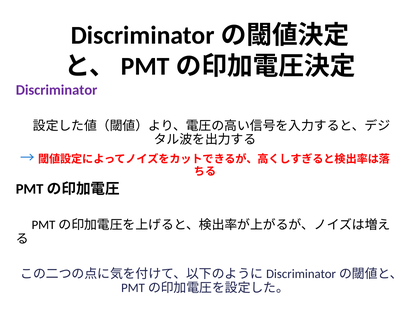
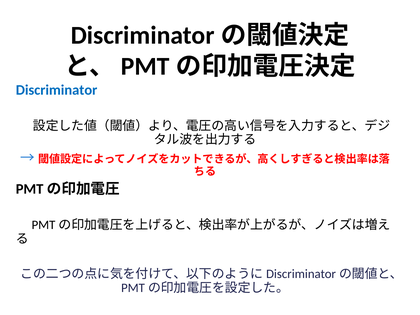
Discriminator colour: purple -> blue
